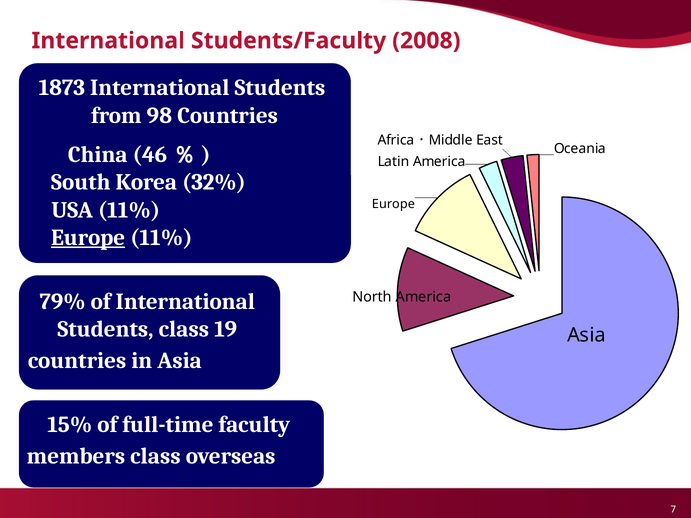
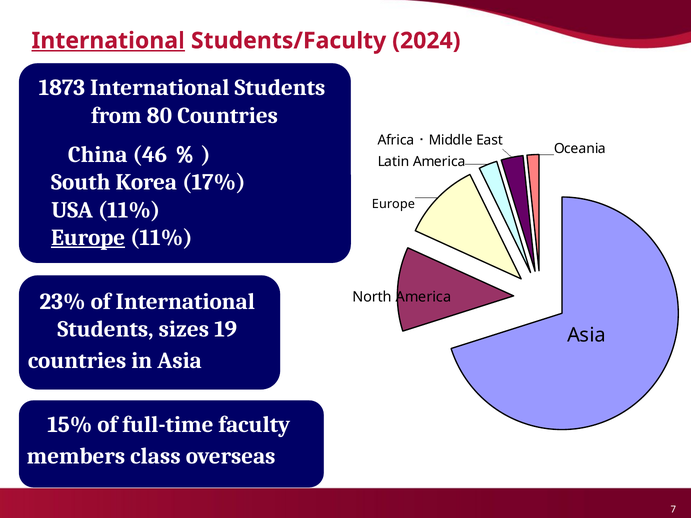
International at (108, 41) underline: none -> present
2008: 2008 -> 2024
98: 98 -> 80
32%: 32% -> 17%
79%: 79% -> 23%
Students class: class -> sizes
